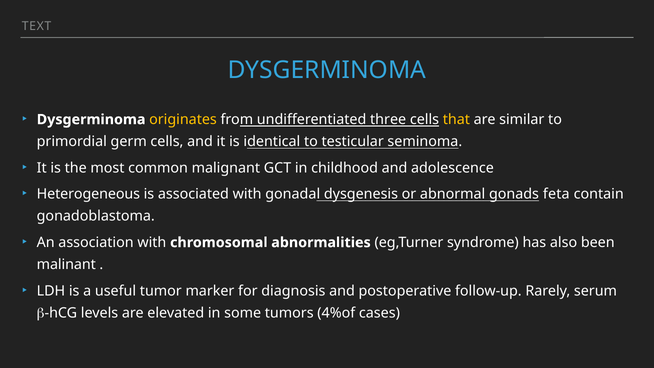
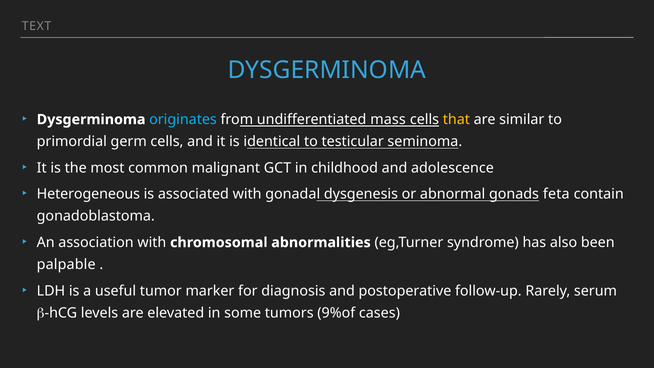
originates colour: yellow -> light blue
three: three -> mass
malinant: malinant -> palpable
4%of: 4%of -> 9%of
